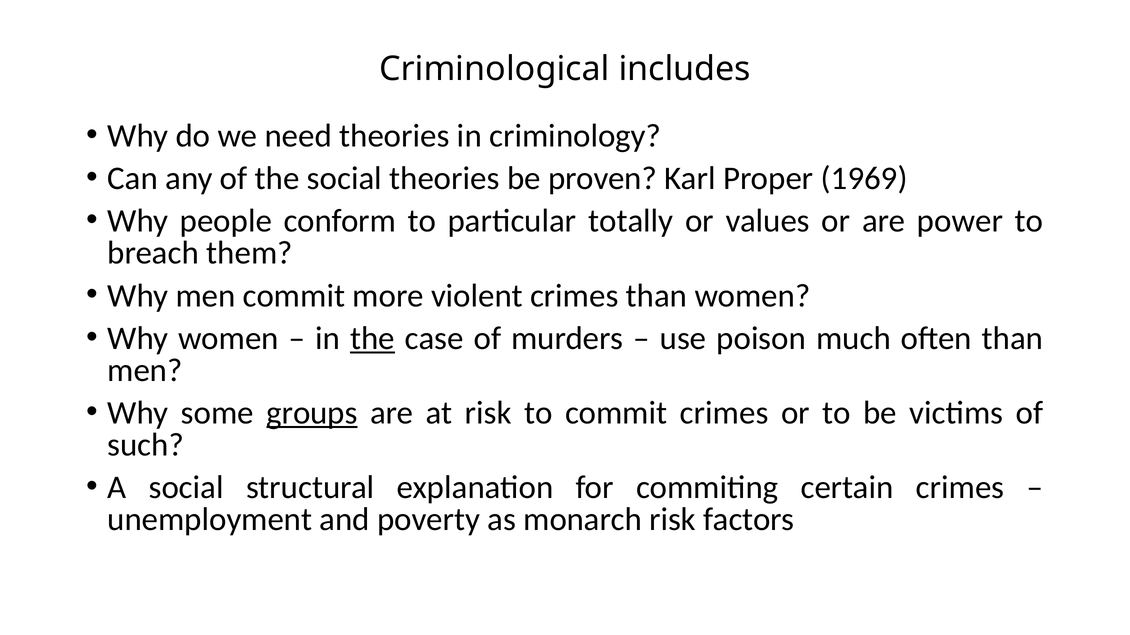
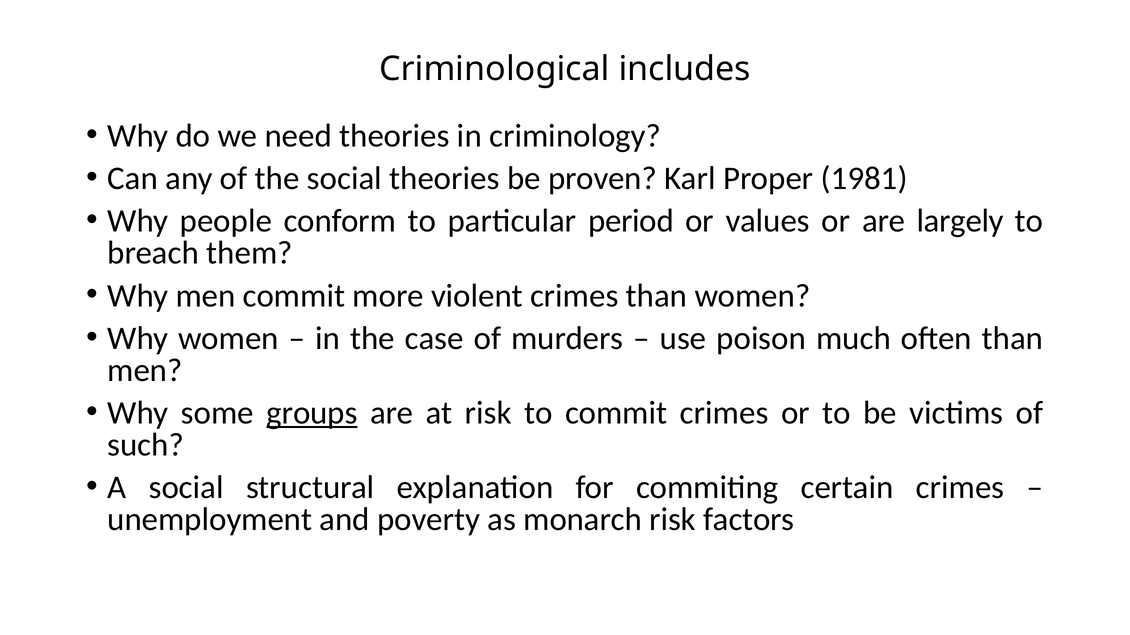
1969: 1969 -> 1981
totally: totally -> period
power: power -> largely
the at (373, 339) underline: present -> none
